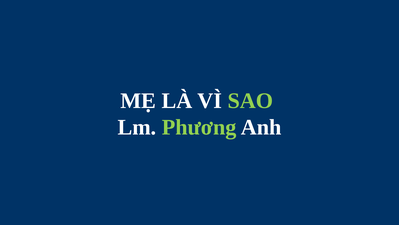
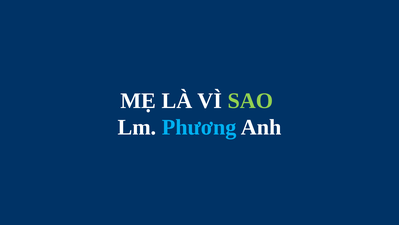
Phương colour: light green -> light blue
